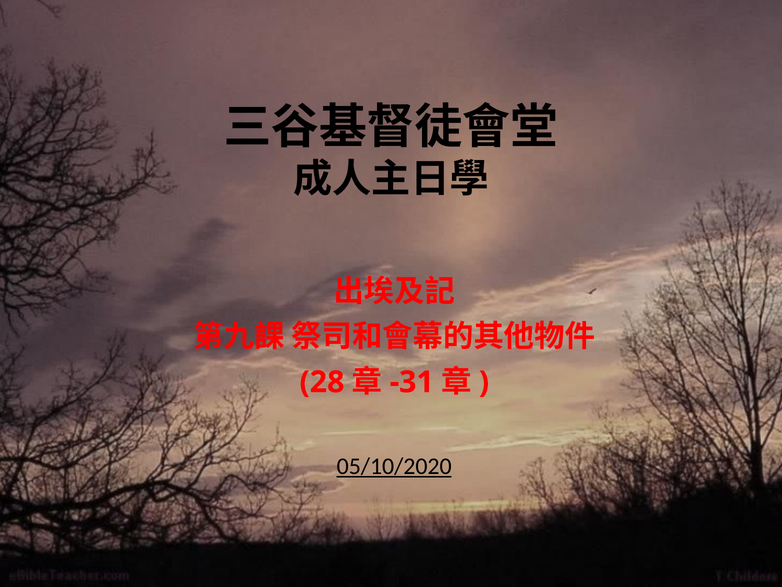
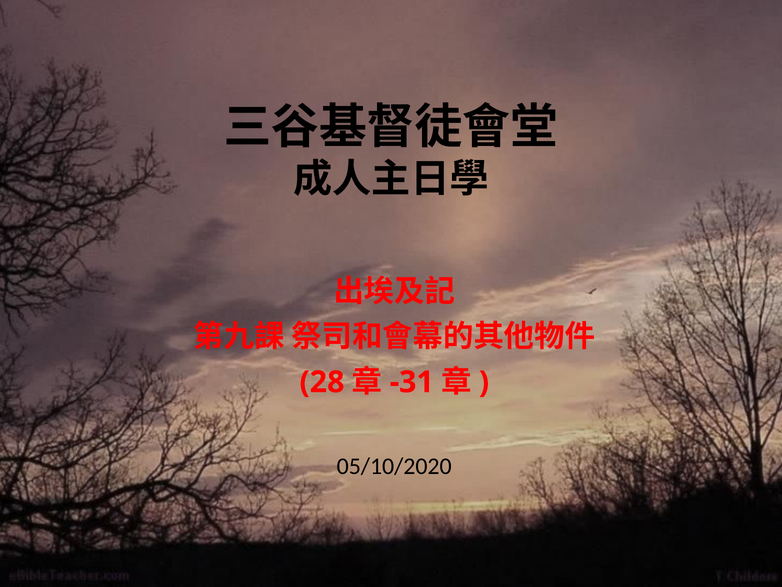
05/10/2020 underline: present -> none
